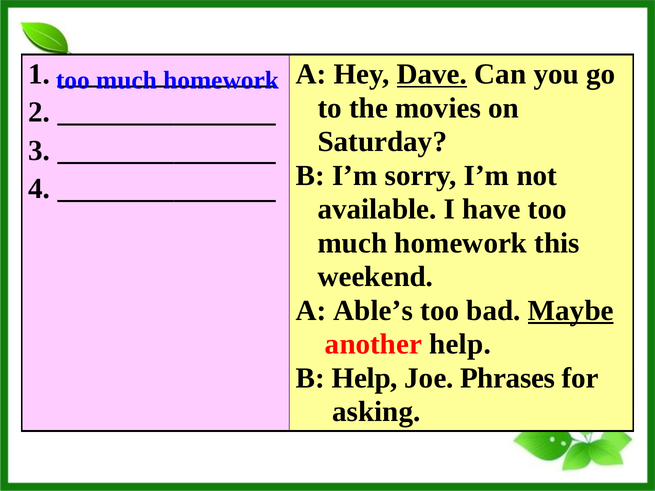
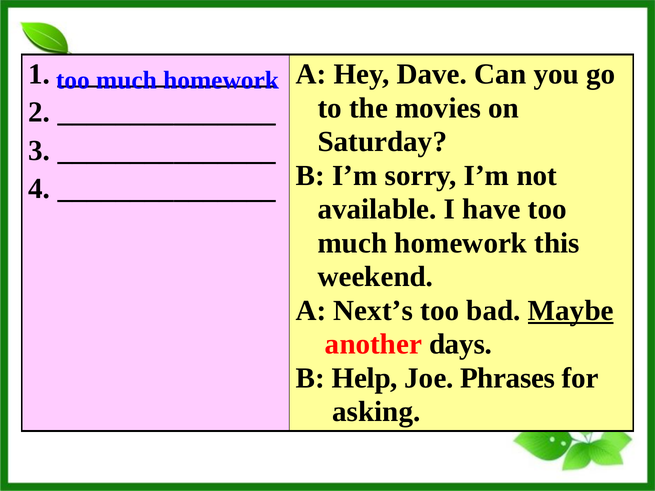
Dave underline: present -> none
Able’s: Able’s -> Next’s
another help: help -> days
